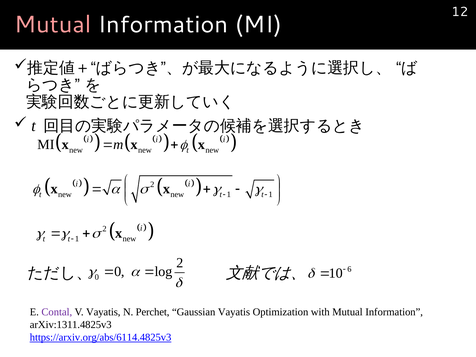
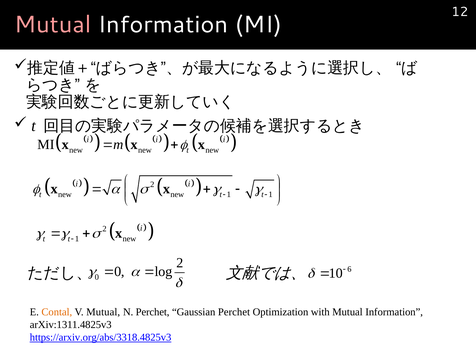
Contal colour: purple -> orange
V Vayatis: Vayatis -> Mutual
Gaussian Vayatis: Vayatis -> Perchet
https://arxiv.org/abs/6114.4825v3: https://arxiv.org/abs/6114.4825v3 -> https://arxiv.org/abs/3318.4825v3
